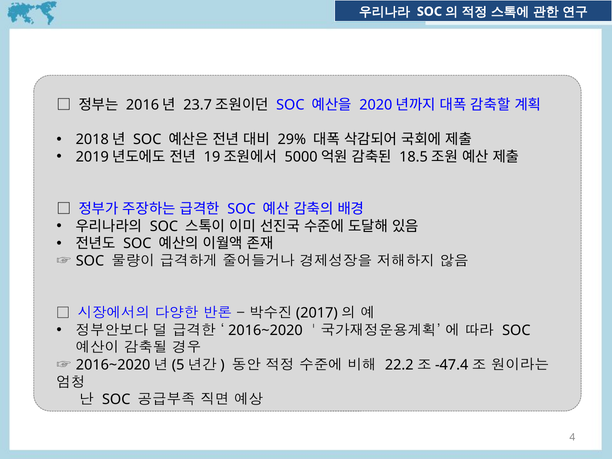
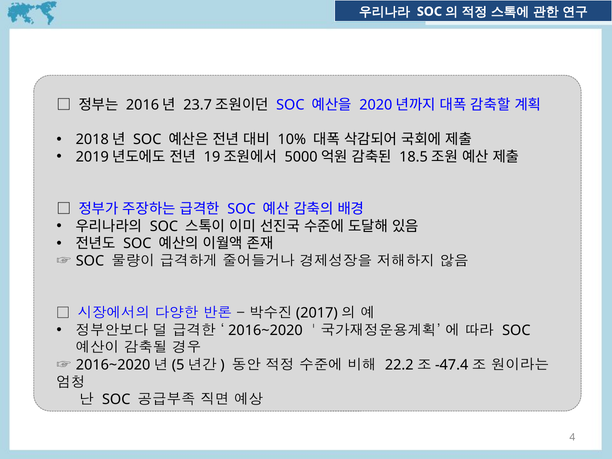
29%: 29% -> 10%
